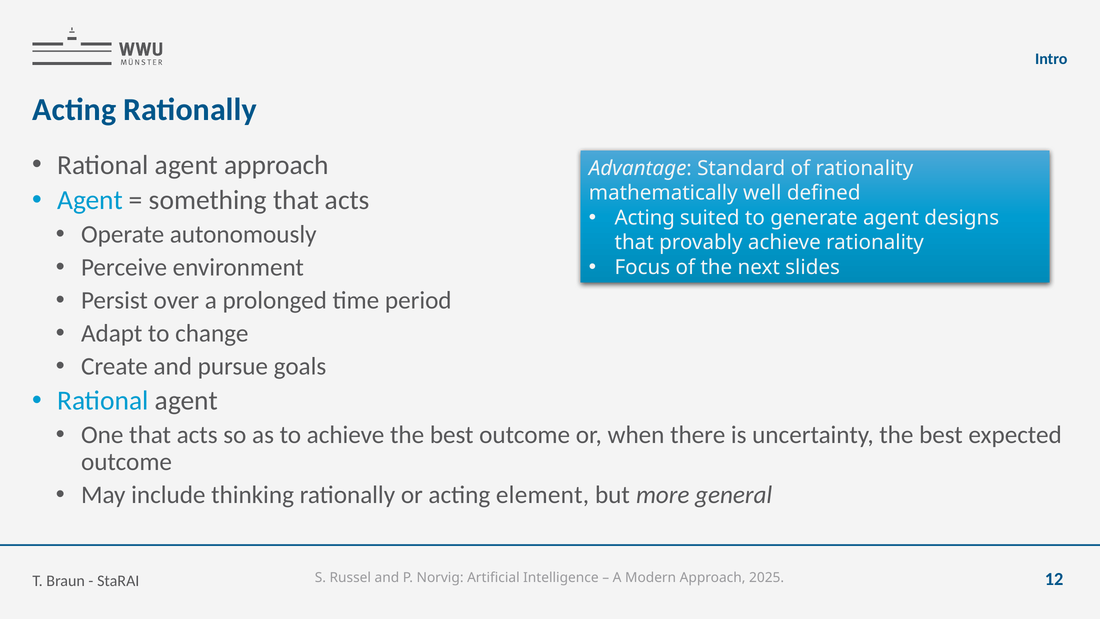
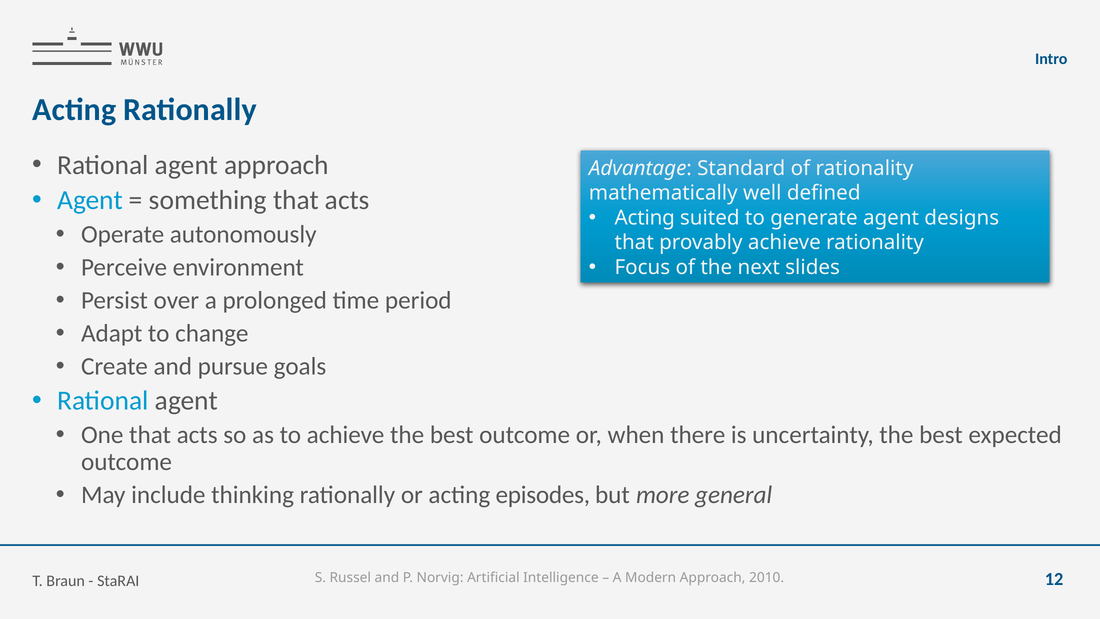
element: element -> episodes
2025: 2025 -> 2010
